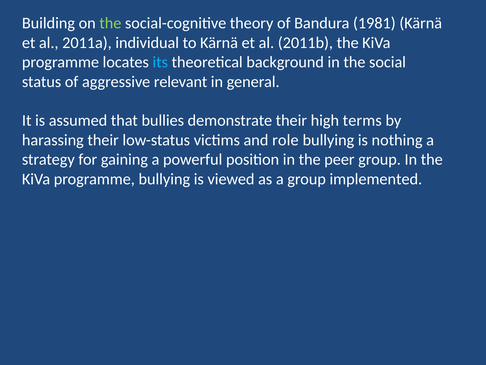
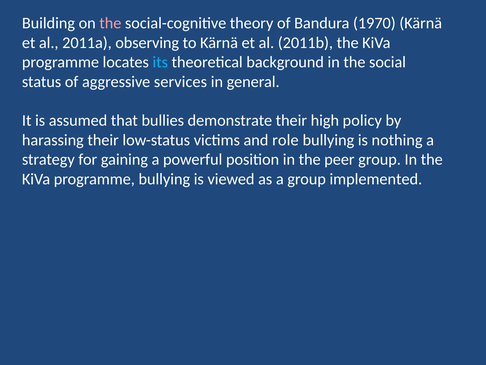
the at (110, 23) colour: light green -> pink
1981: 1981 -> 1970
individual: individual -> observing
relevant: relevant -> services
terms: terms -> policy
